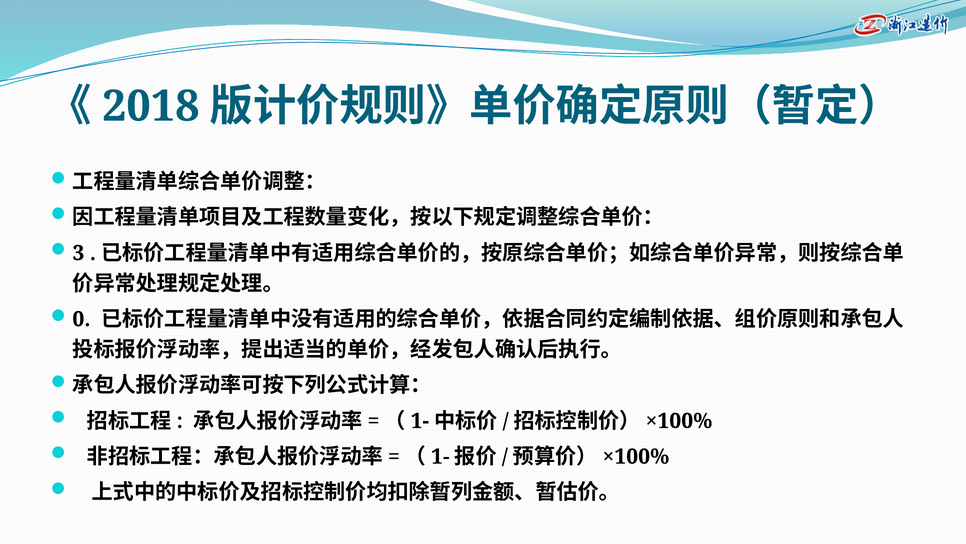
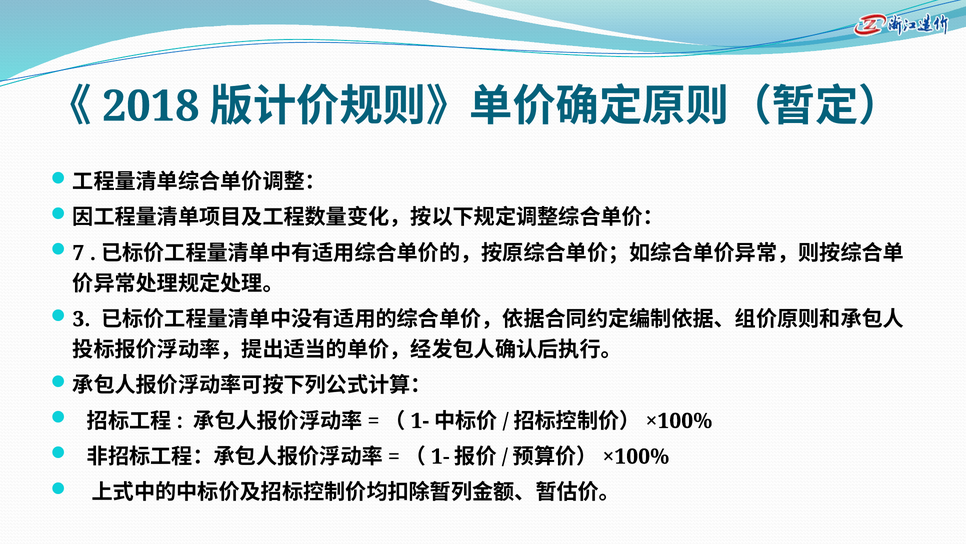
3: 3 -> 7
0: 0 -> 3
